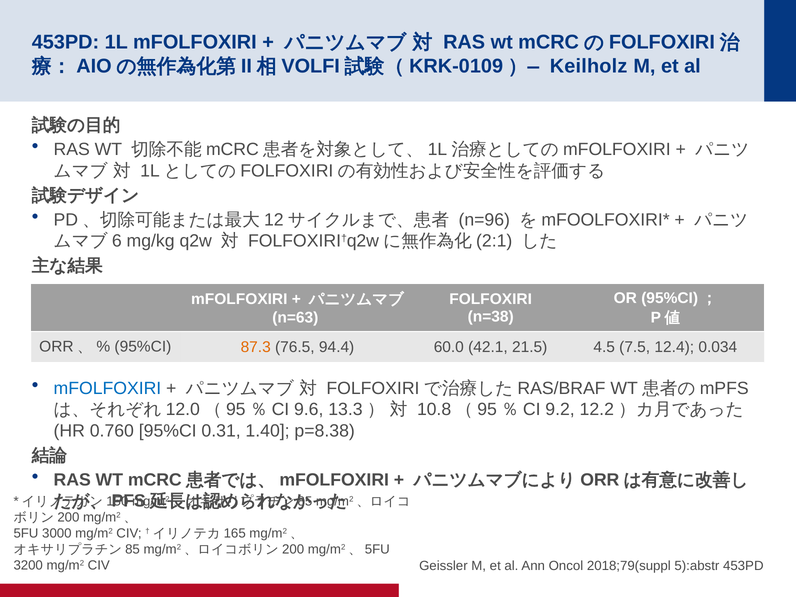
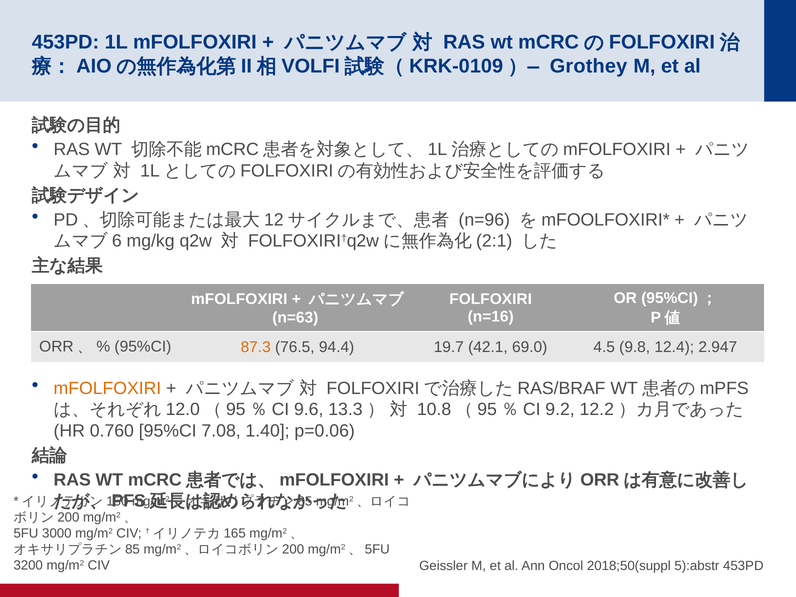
Keilholz: Keilholz -> Grothey
n=38: n=38 -> n=16
60.0: 60.0 -> 19.7
21.5: 21.5 -> 69.0
7.5: 7.5 -> 9.8
0.034: 0.034 -> 2.947
mFOLFOXIRI at (107, 388) colour: blue -> orange
0.31: 0.31 -> 7.08
p=8.38: p=8.38 -> p=0.06
2018;79(suppl: 2018;79(suppl -> 2018;50(suppl
